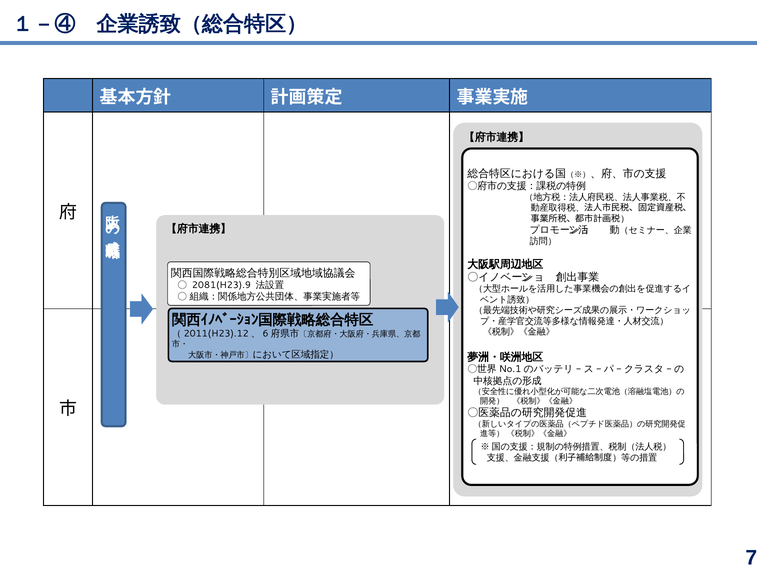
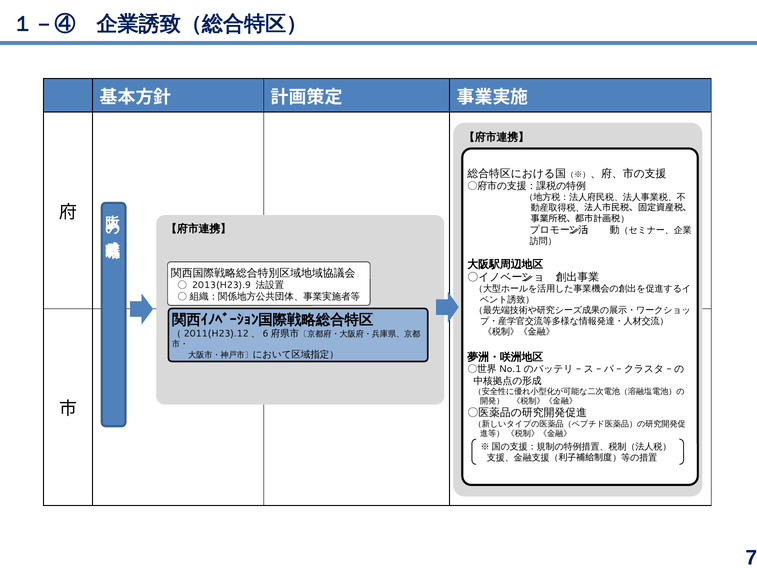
2081(H23).9: 2081(H23).9 -> 2013(H23).9
